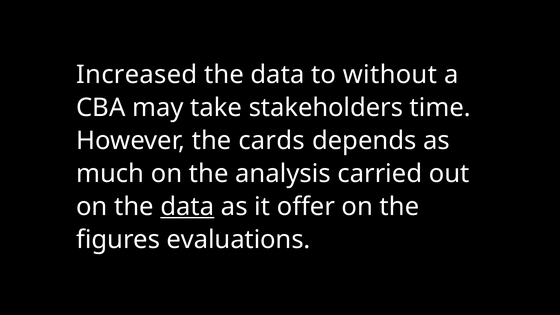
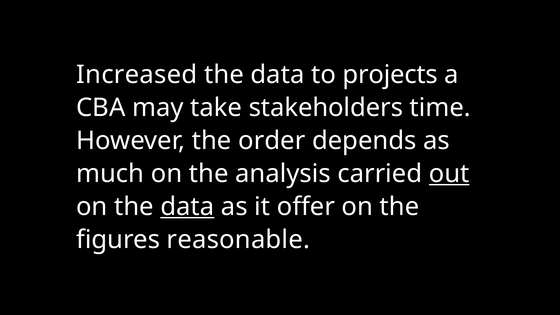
without: without -> projects
cards: cards -> order
out underline: none -> present
evaluations: evaluations -> reasonable
